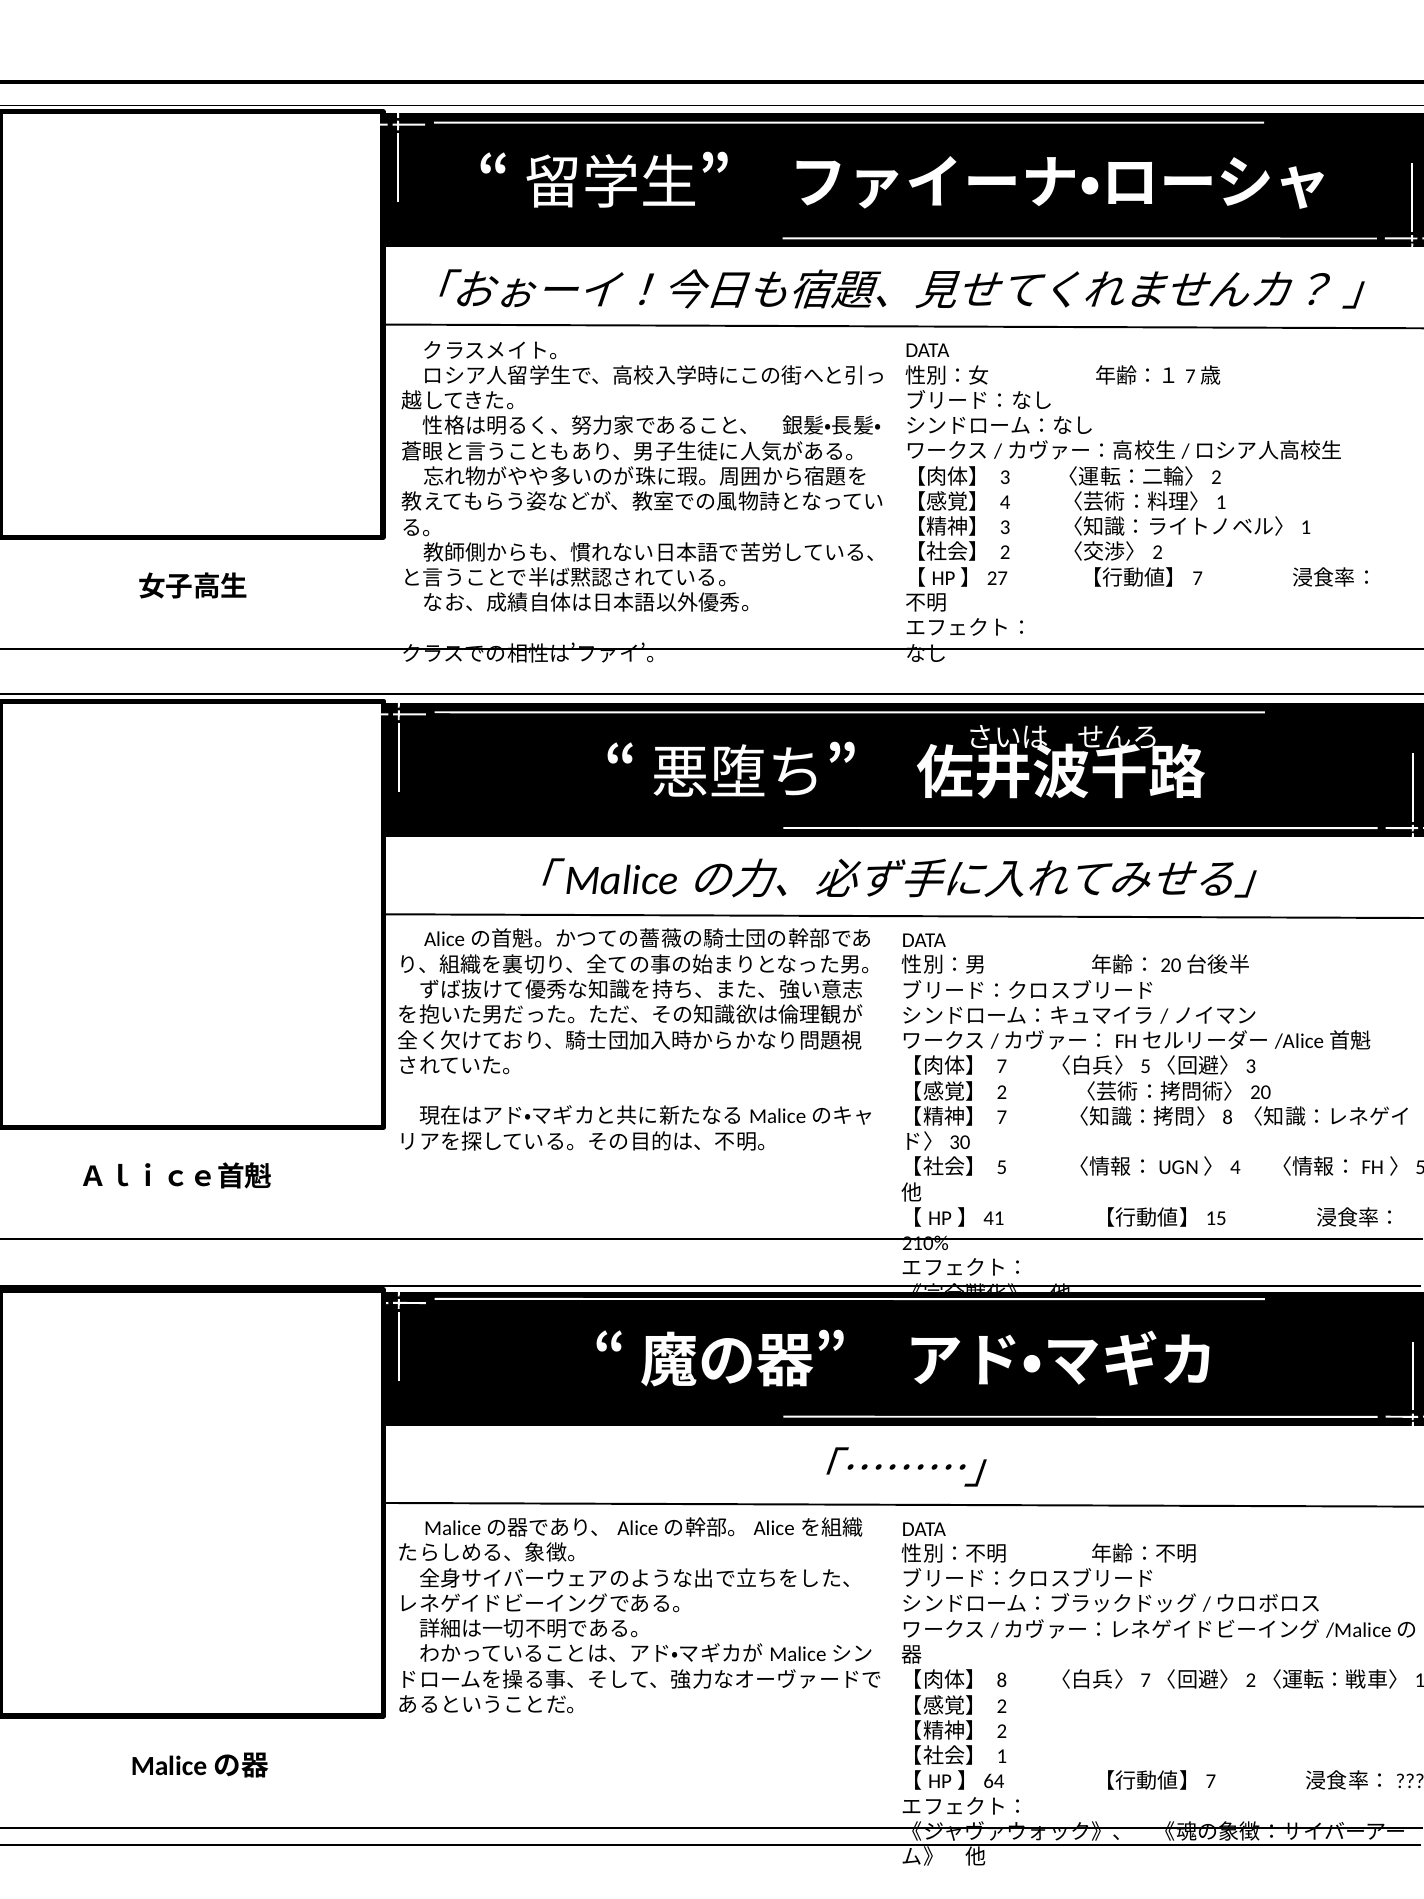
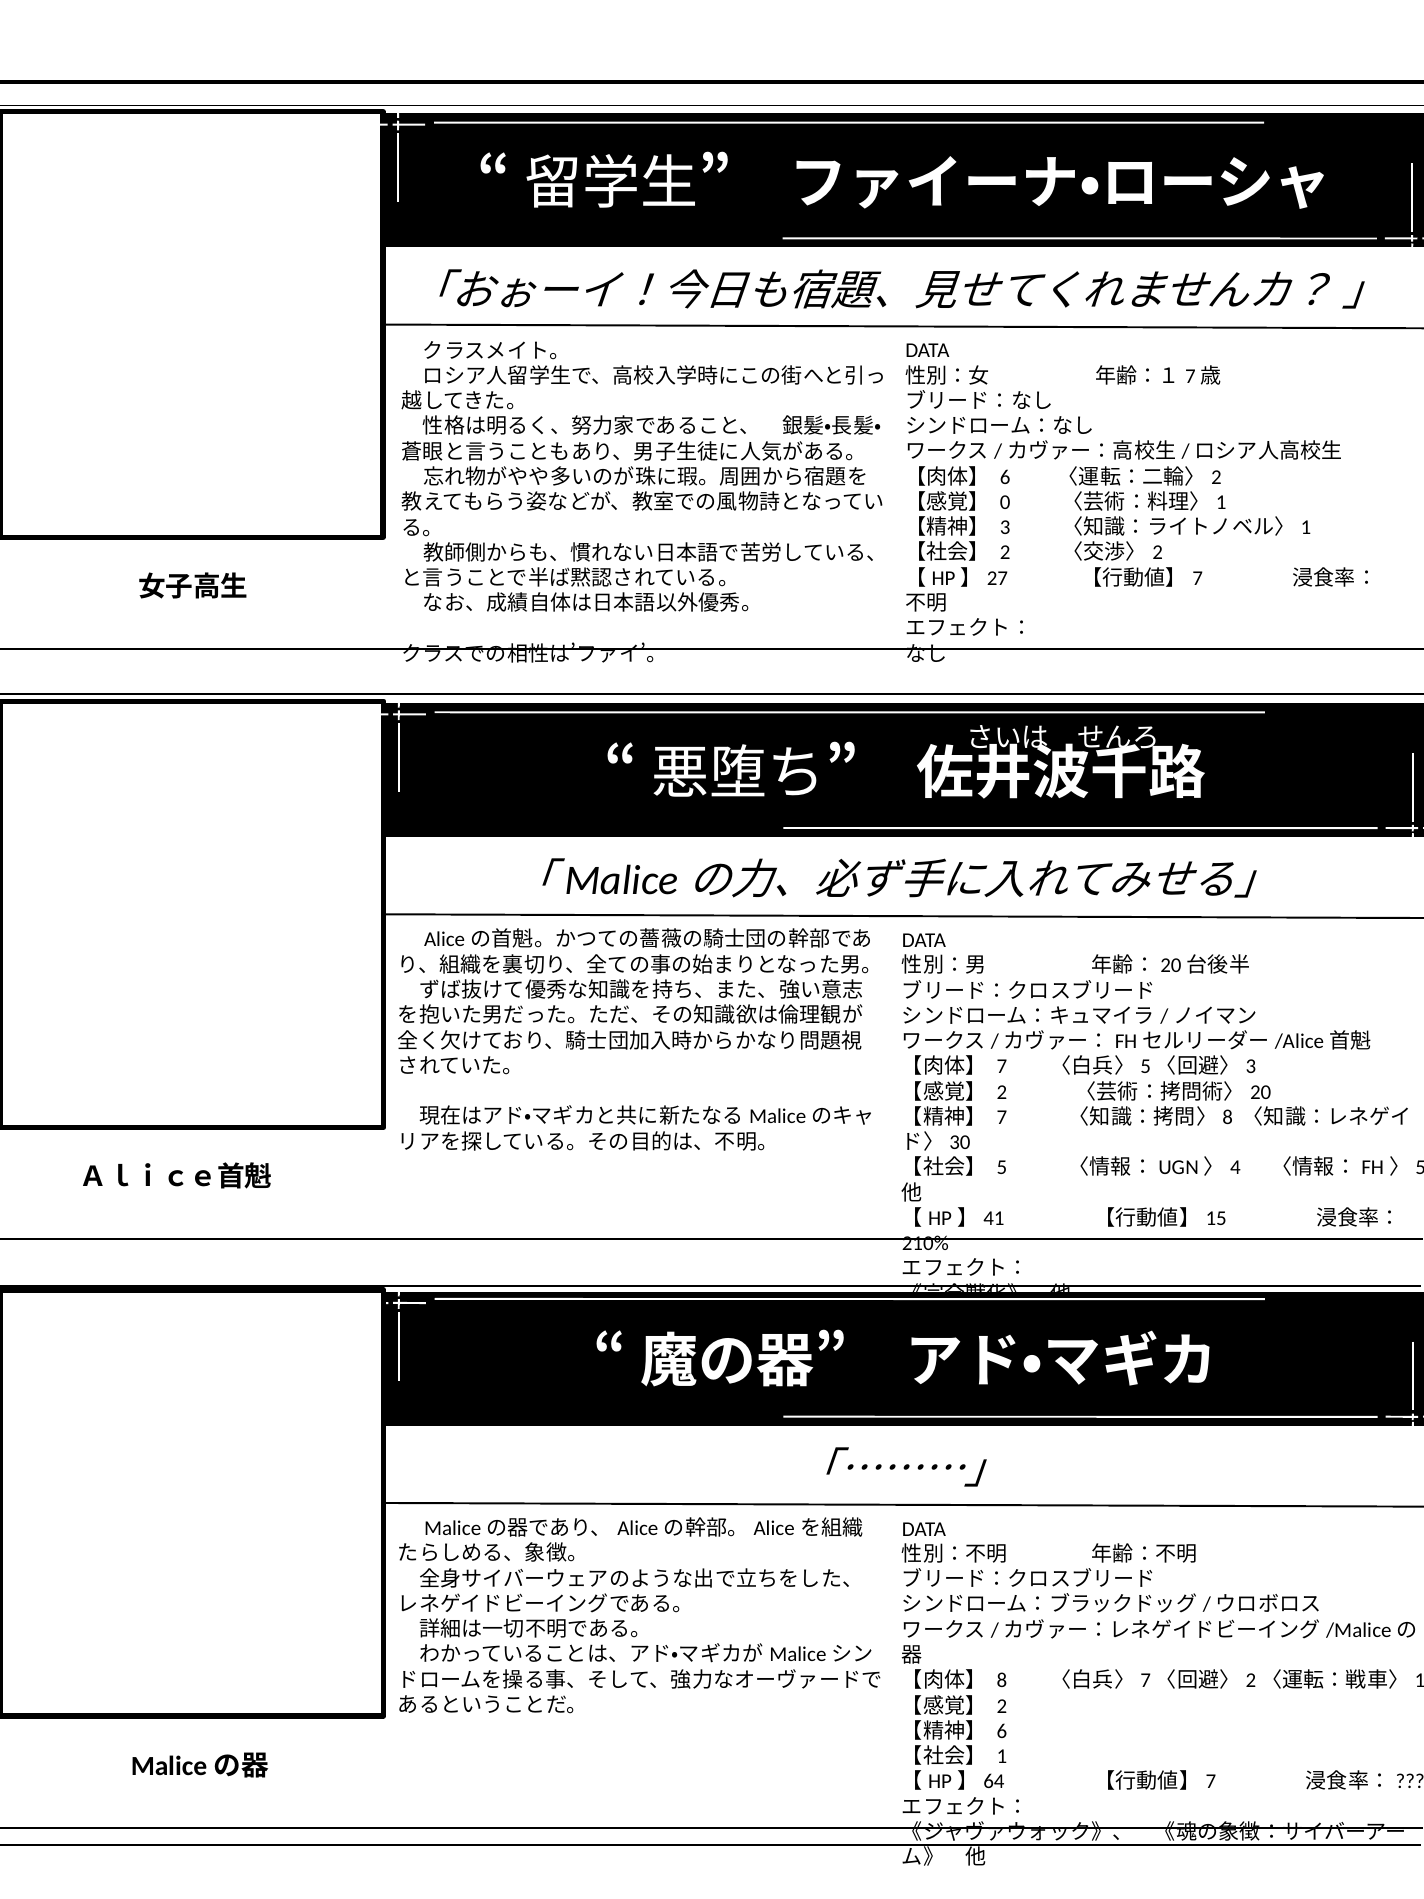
3 at (1005, 477): 3 -> 6
4: 4 -> 0
2 at (1002, 1731): 2 -> 6
